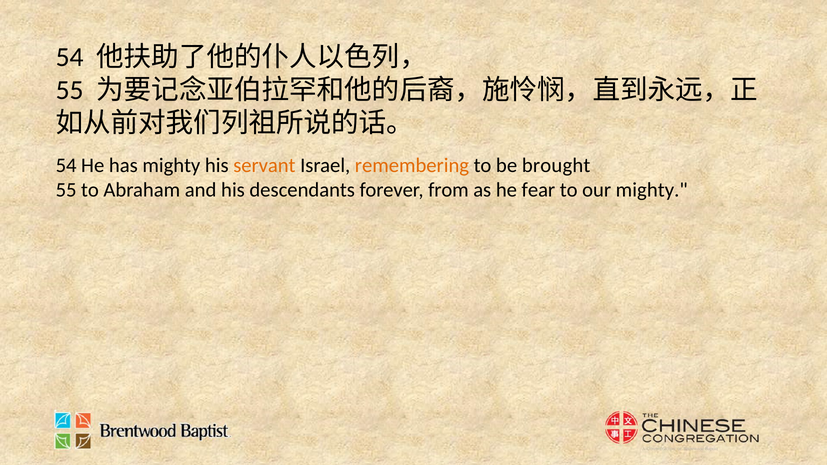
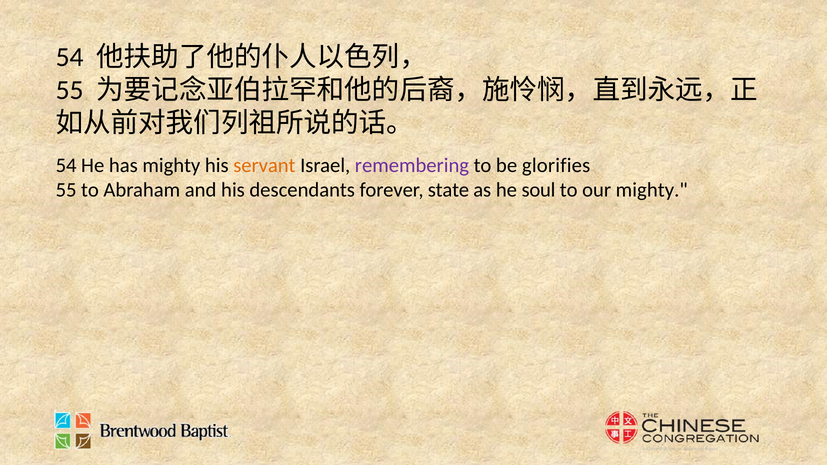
remembering colour: orange -> purple
brought: brought -> glorifies
from: from -> state
fear: fear -> soul
